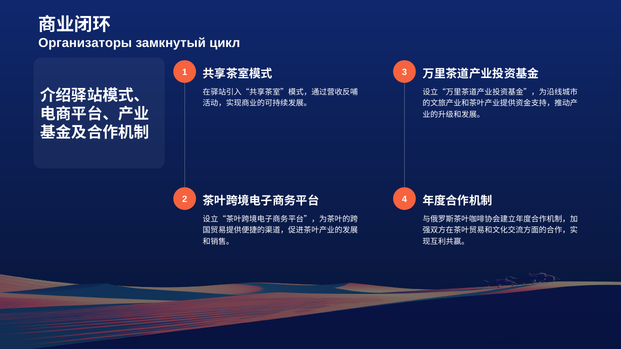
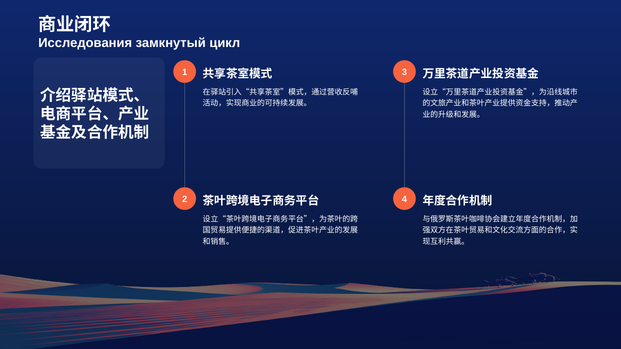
Организаторы: Организаторы -> Исследования
